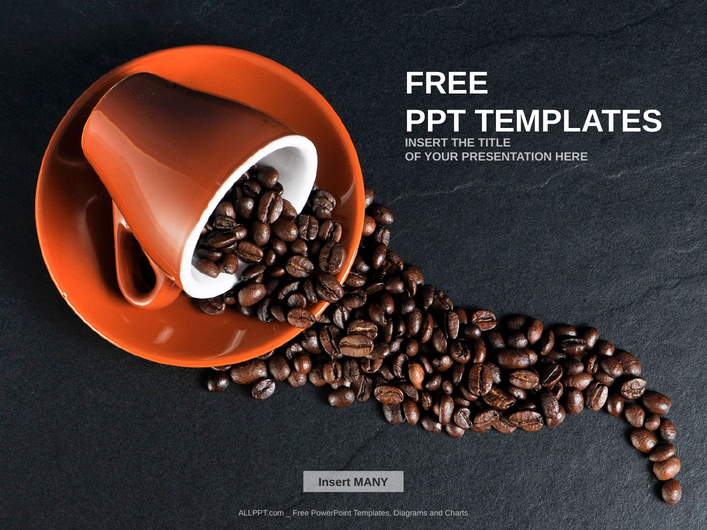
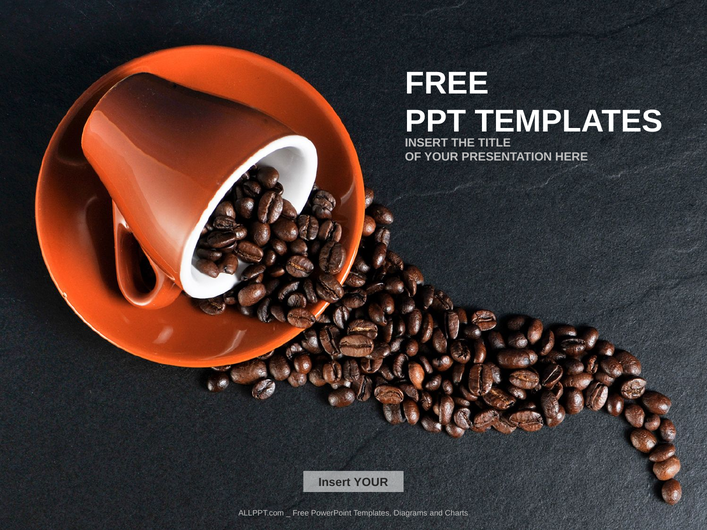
Insert MANY: MANY -> YOUR
